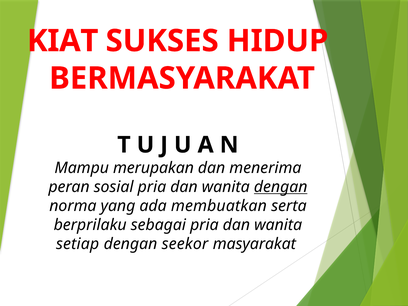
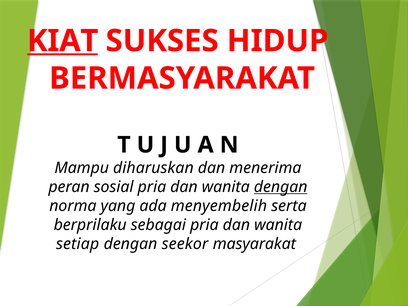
KIAT underline: none -> present
merupakan: merupakan -> diharuskan
membuatkan: membuatkan -> menyembelih
